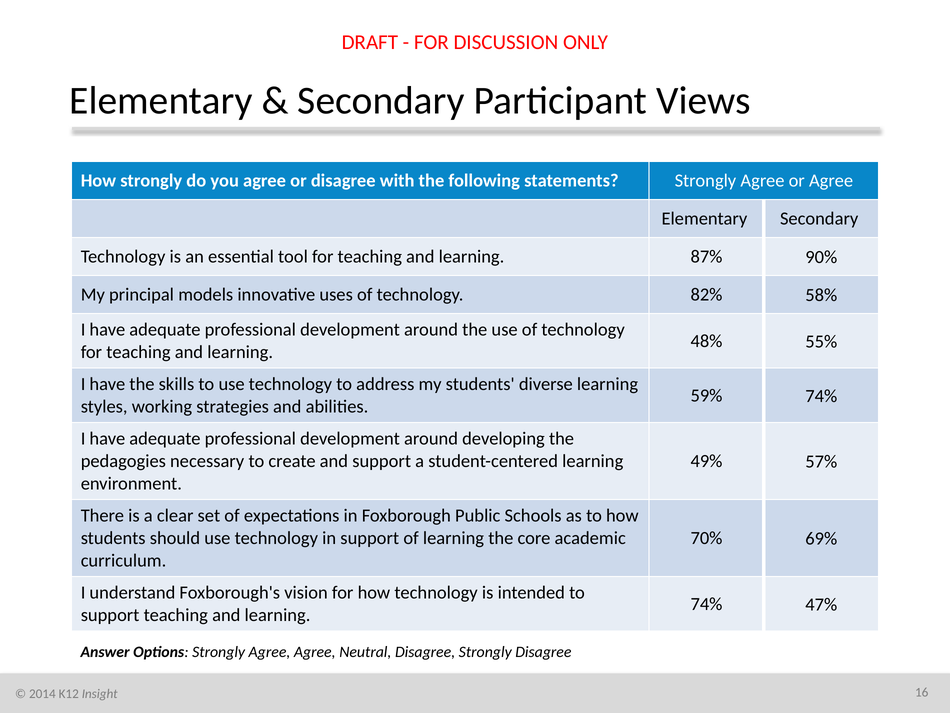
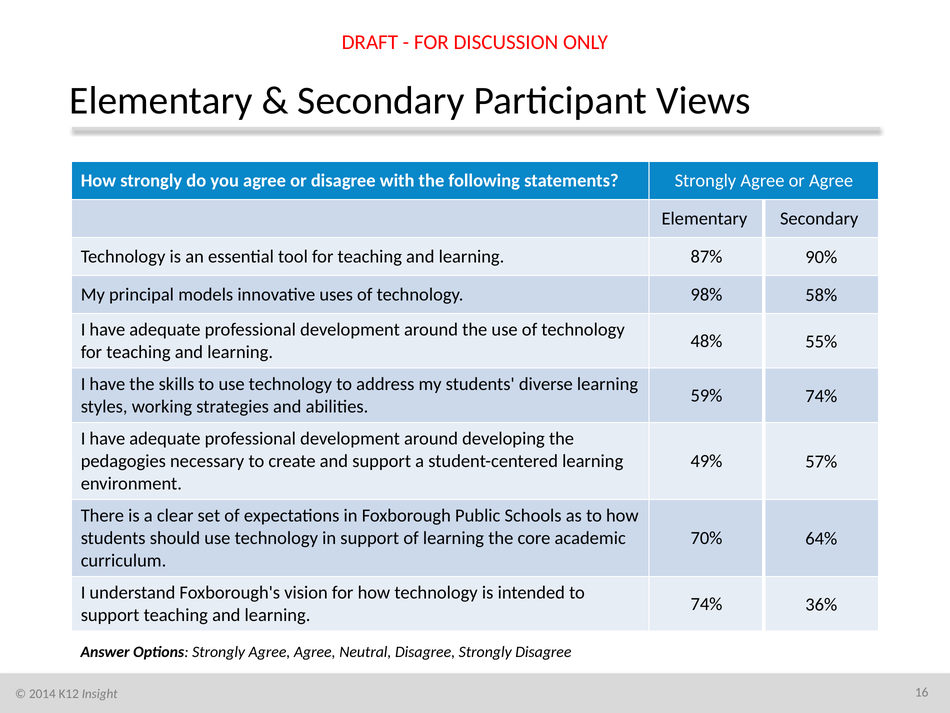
82%: 82% -> 98%
69%: 69% -> 64%
47%: 47% -> 36%
